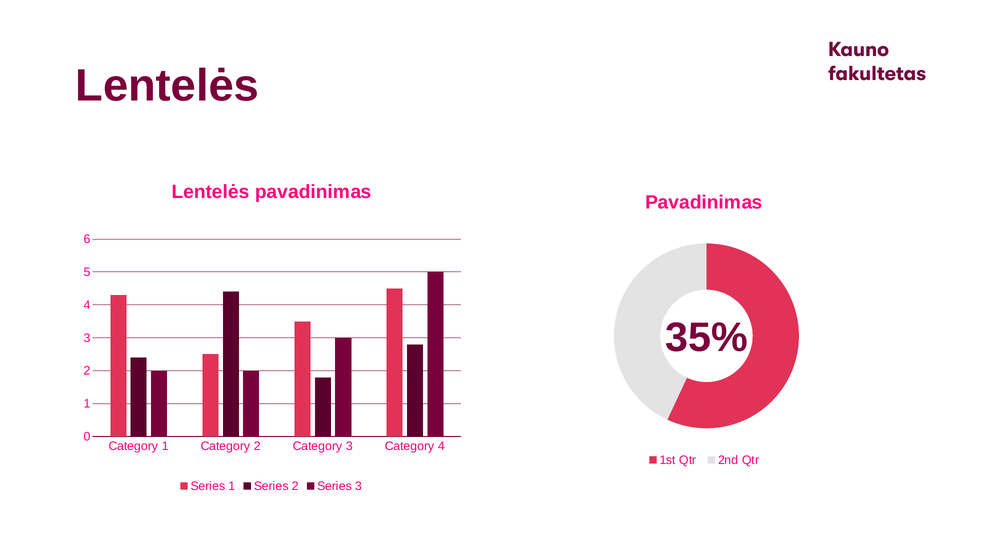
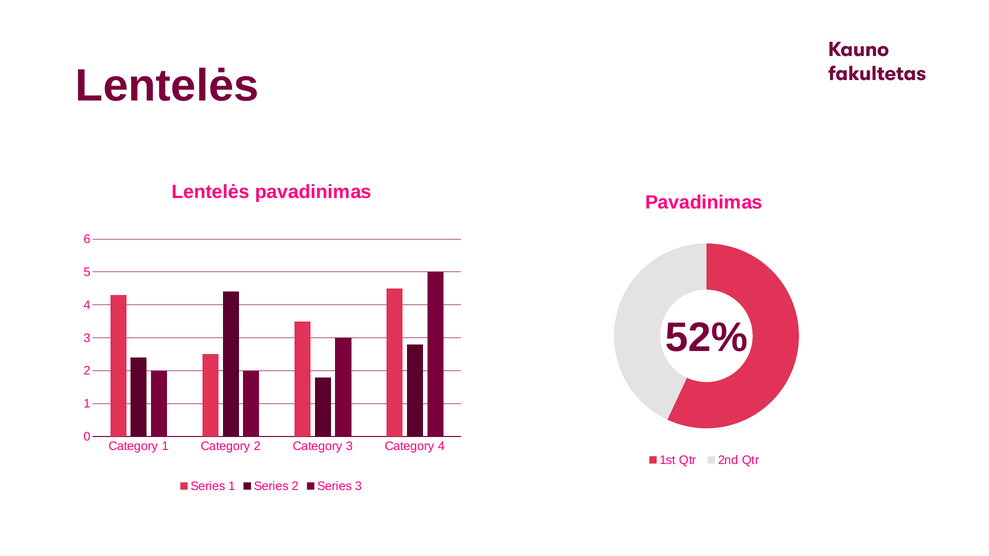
35%: 35% -> 52%
